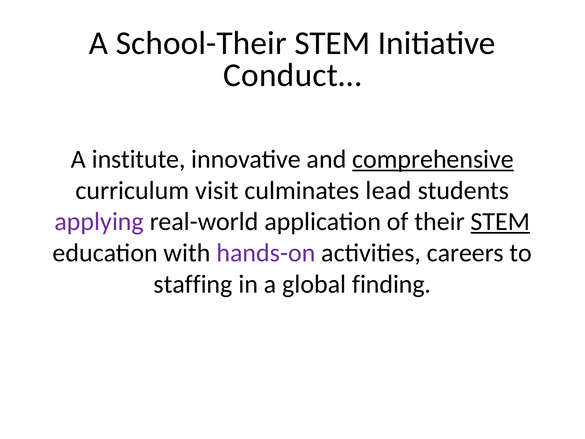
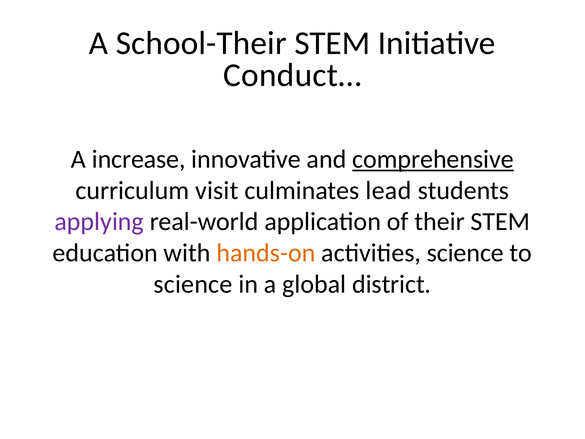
institute: institute -> increase
STEM at (500, 222) underline: present -> none
hands-on colour: purple -> orange
activities careers: careers -> science
staffing at (193, 284): staffing -> science
finding: finding -> district
